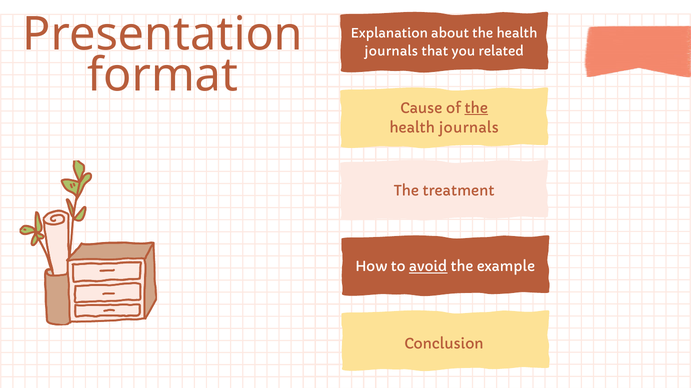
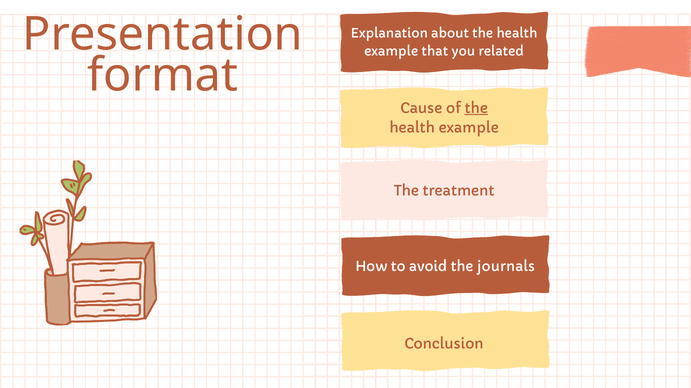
journals at (391, 51): journals -> example
journals at (469, 128): journals -> example
avoid underline: present -> none
example: example -> journals
